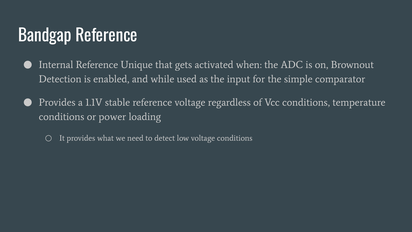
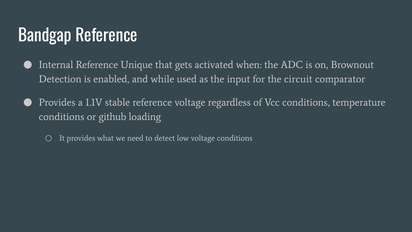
simple: simple -> circuit
power: power -> github
